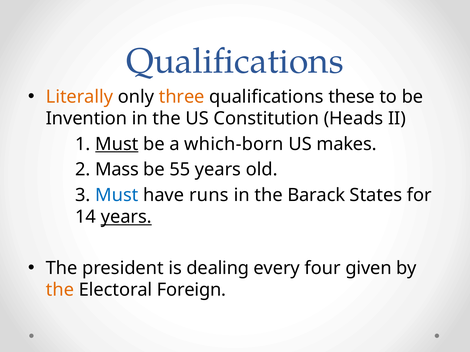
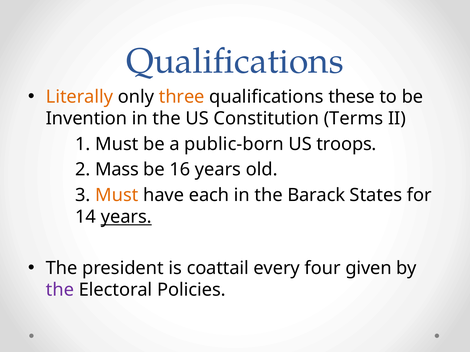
Heads: Heads -> Terms
Must at (117, 144) underline: present -> none
which-born: which-born -> public-born
makes: makes -> troops
55: 55 -> 16
Must at (117, 195) colour: blue -> orange
runs: runs -> each
dealing: dealing -> coattail
the at (60, 290) colour: orange -> purple
Foreign: Foreign -> Policies
